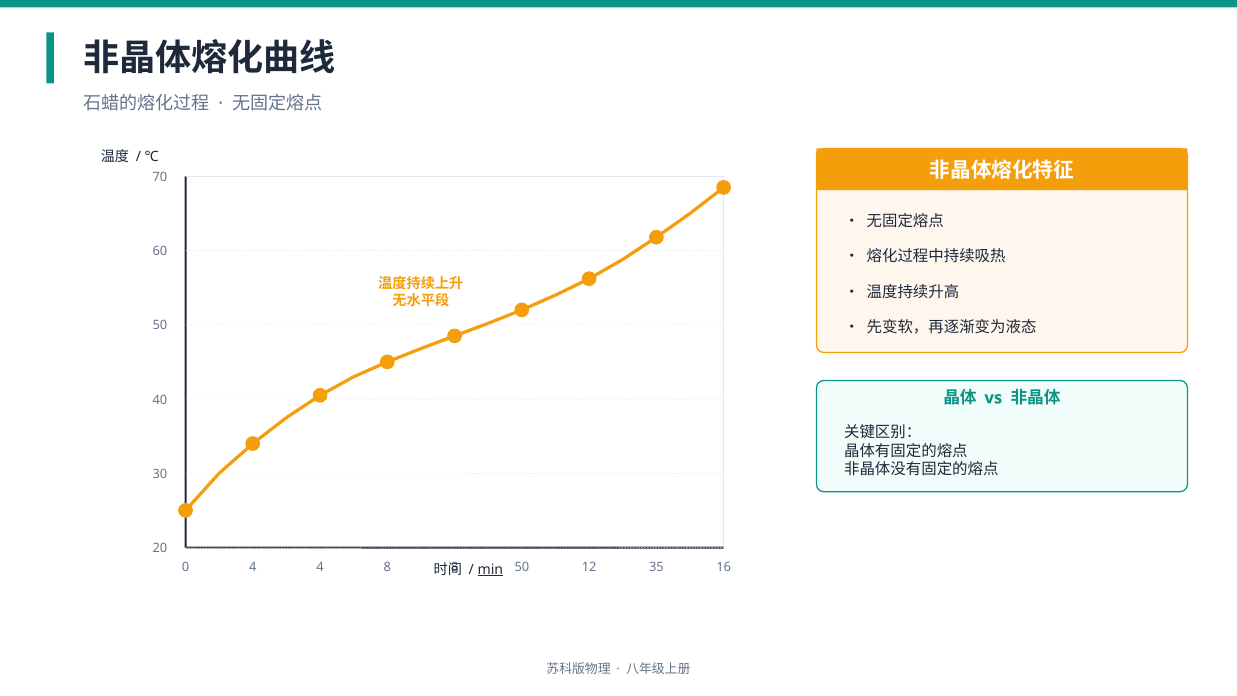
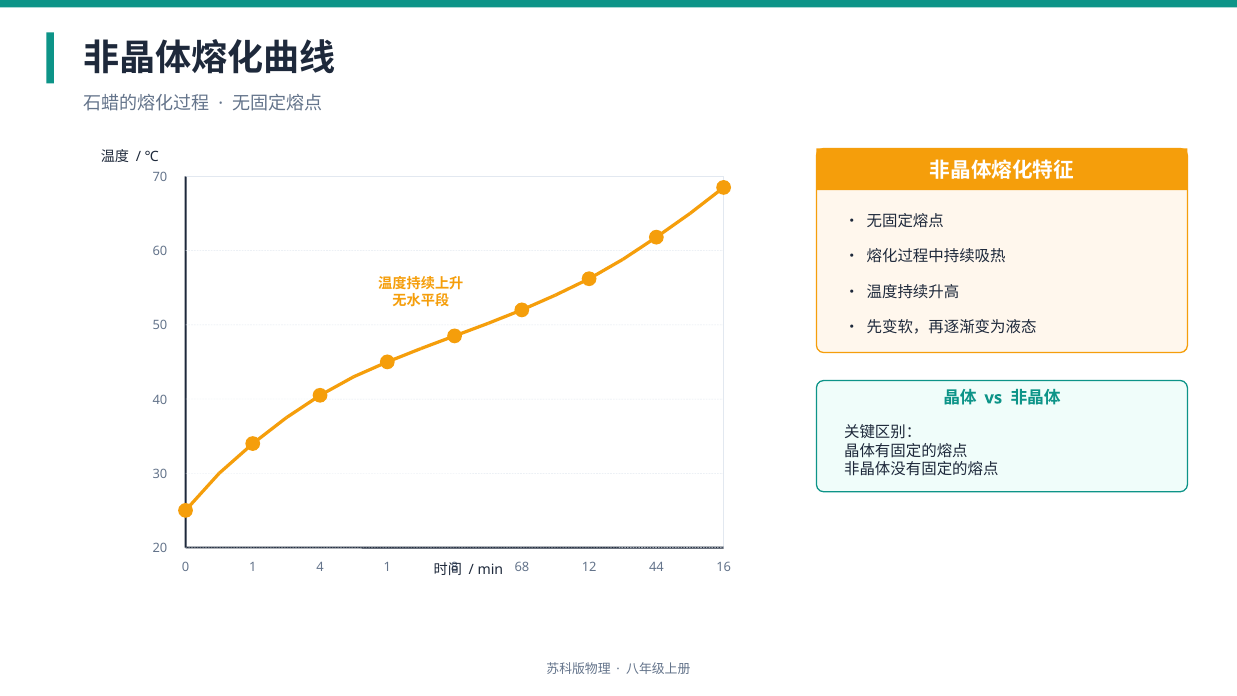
0 4: 4 -> 1
4 8: 8 -> 1
50 at (522, 567): 50 -> 68
35: 35 -> 44
min underline: present -> none
